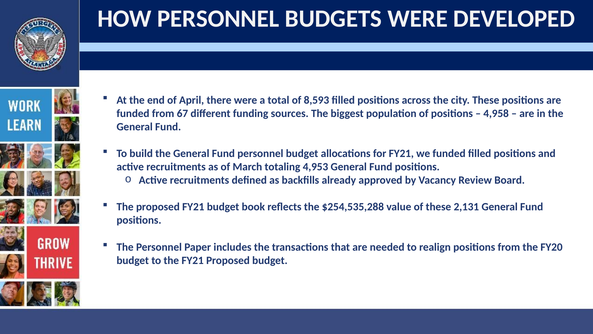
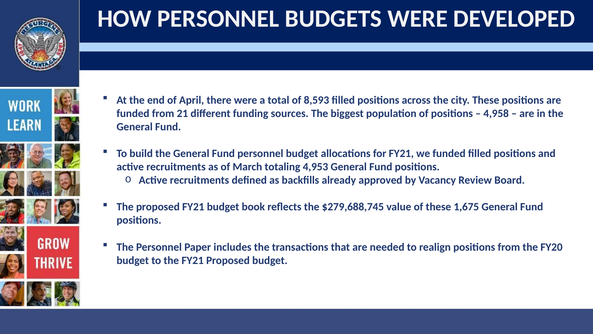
67: 67 -> 21
$254,535,288: $254,535,288 -> $279,688,745
2,131: 2,131 -> 1,675
